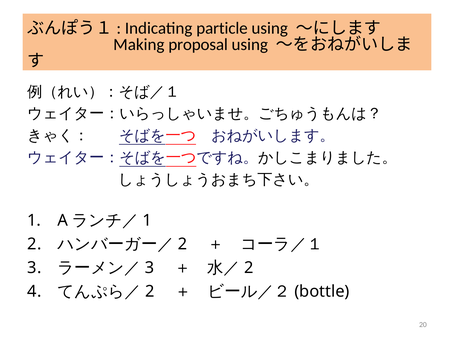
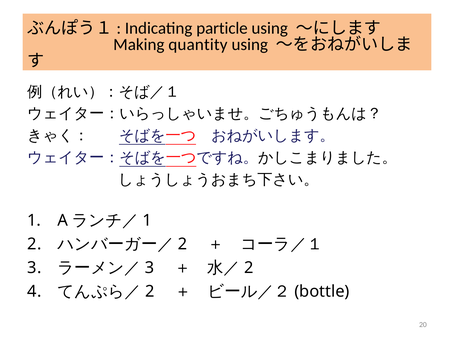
proposal: proposal -> quantity
